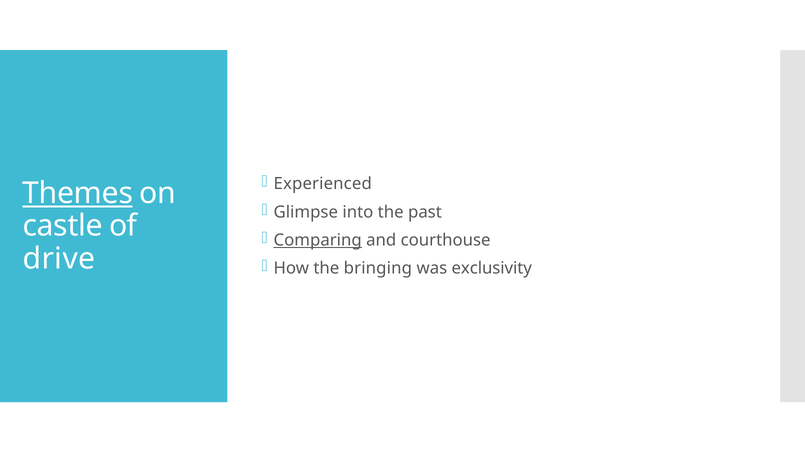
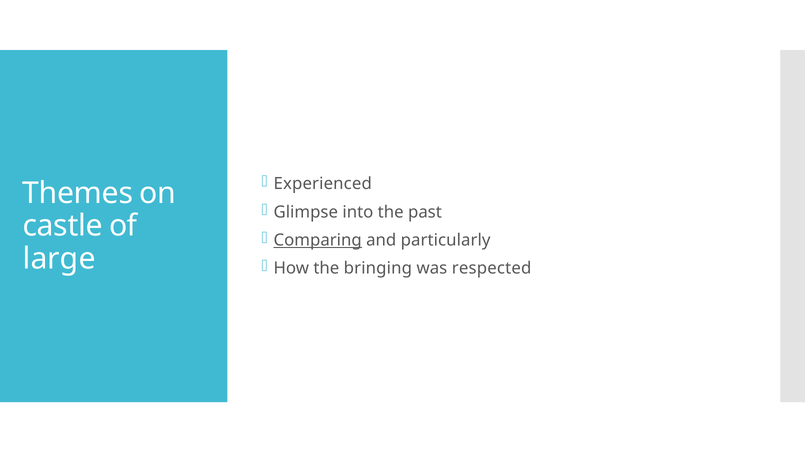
Themes underline: present -> none
courthouse: courthouse -> particularly
drive: drive -> large
exclusivity: exclusivity -> respected
